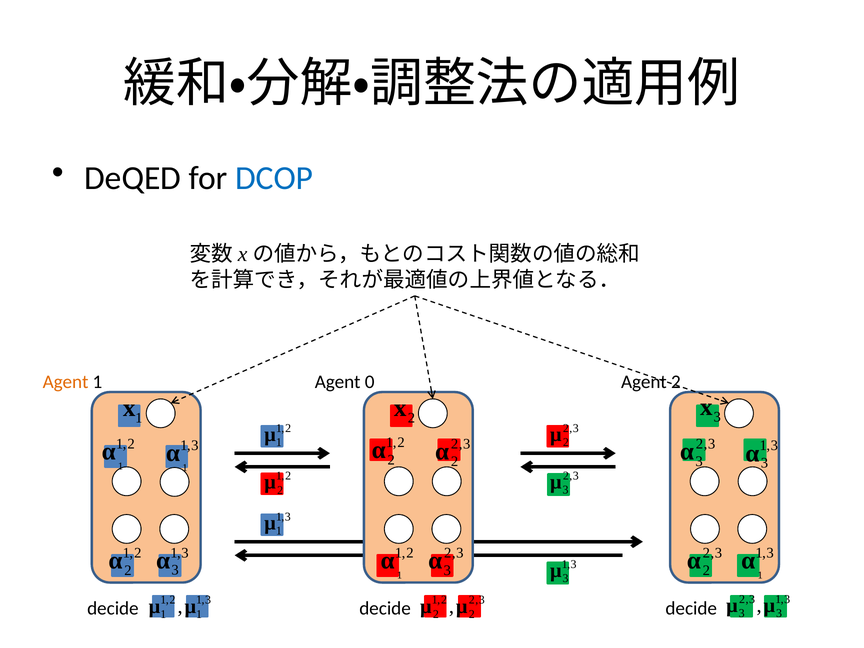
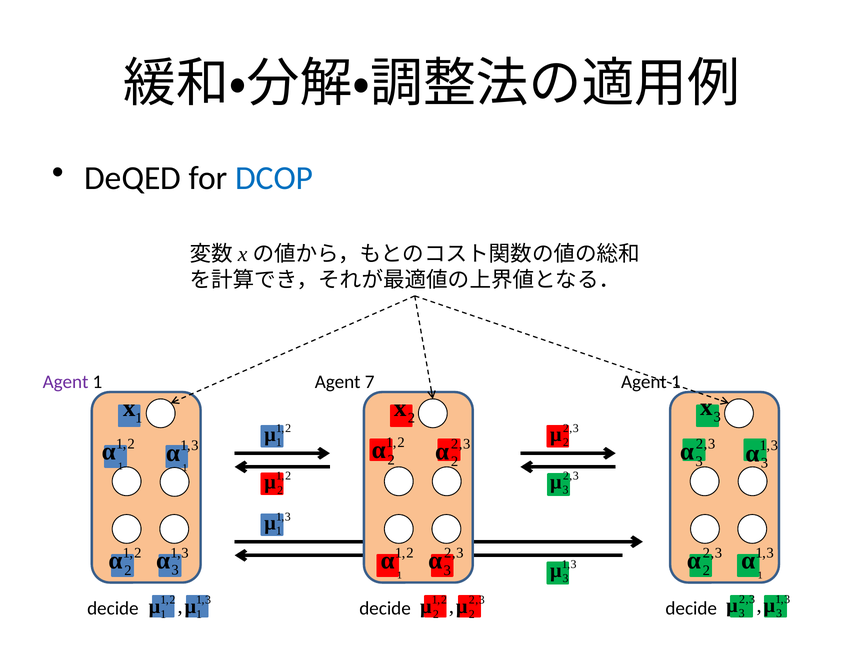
Agent at (66, 382) colour: orange -> purple
0: 0 -> 7
2 at (676, 382): 2 -> 1
